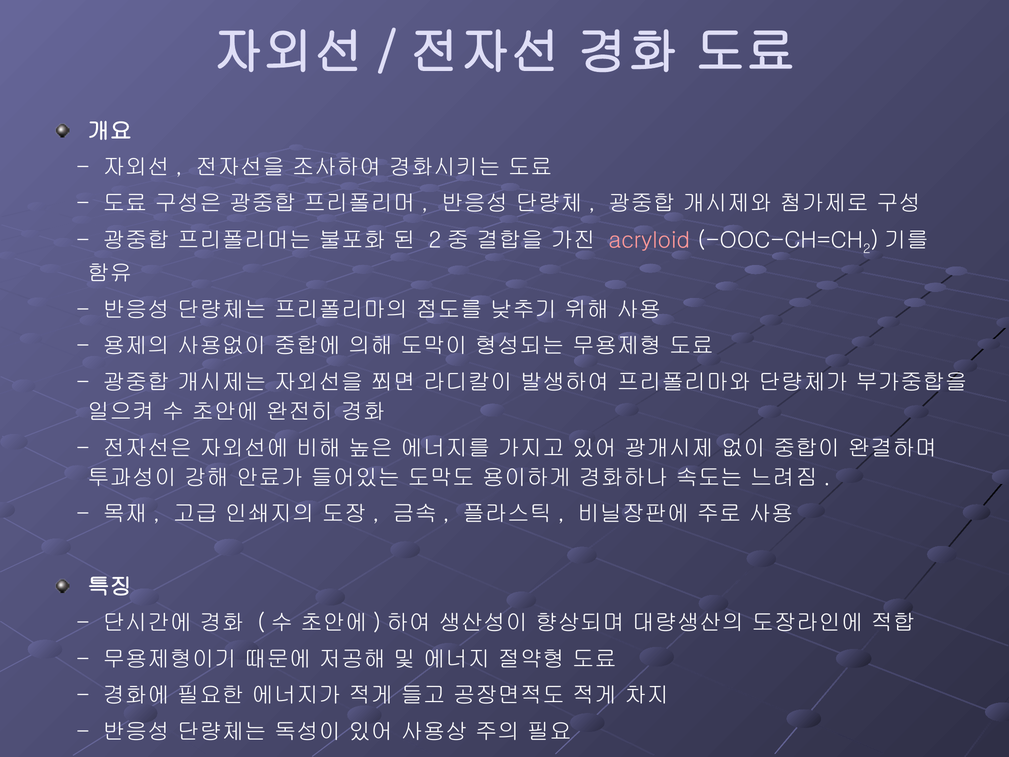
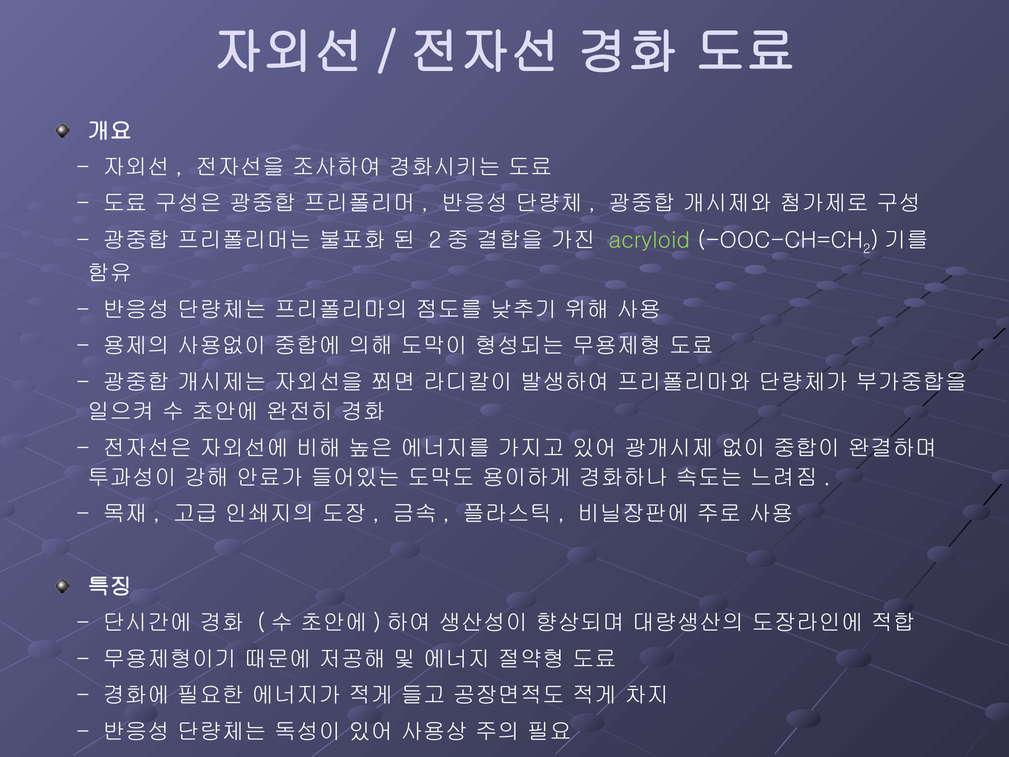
acryloid colour: pink -> light green
